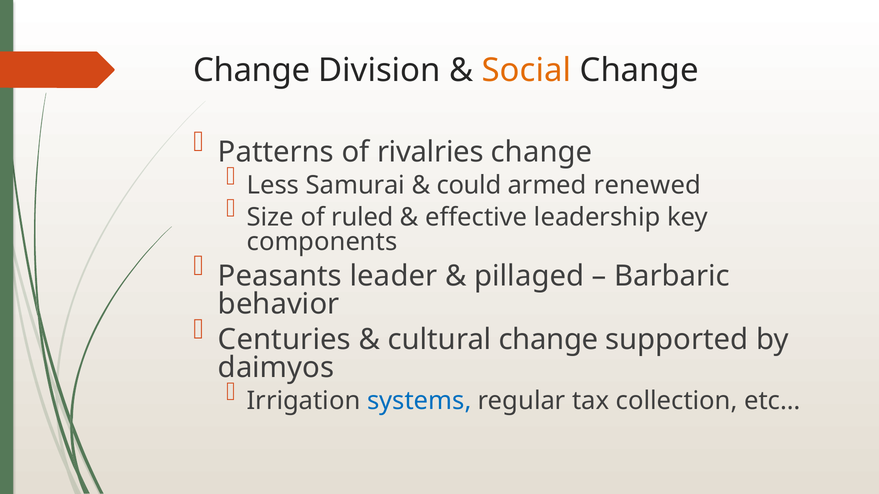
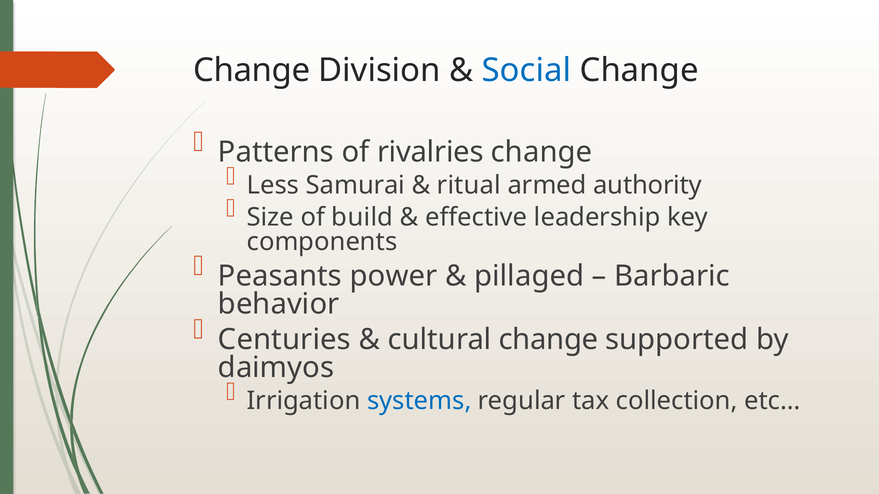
Social colour: orange -> blue
could: could -> ritual
renewed: renewed -> authority
ruled: ruled -> build
leader: leader -> power
